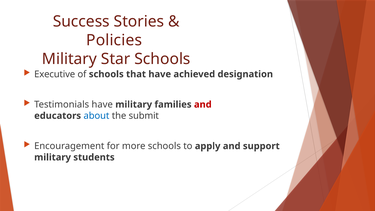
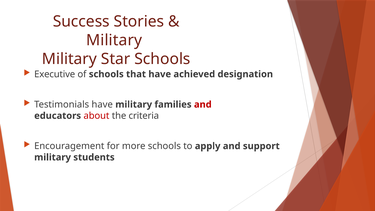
Policies at (114, 40): Policies -> Military
about colour: blue -> red
submit: submit -> criteria
